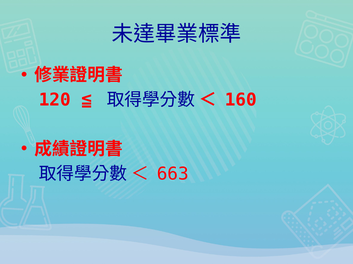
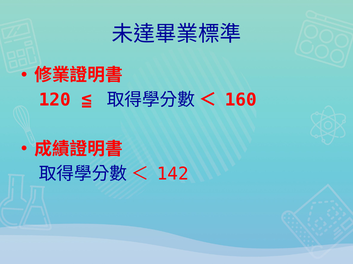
663: 663 -> 142
